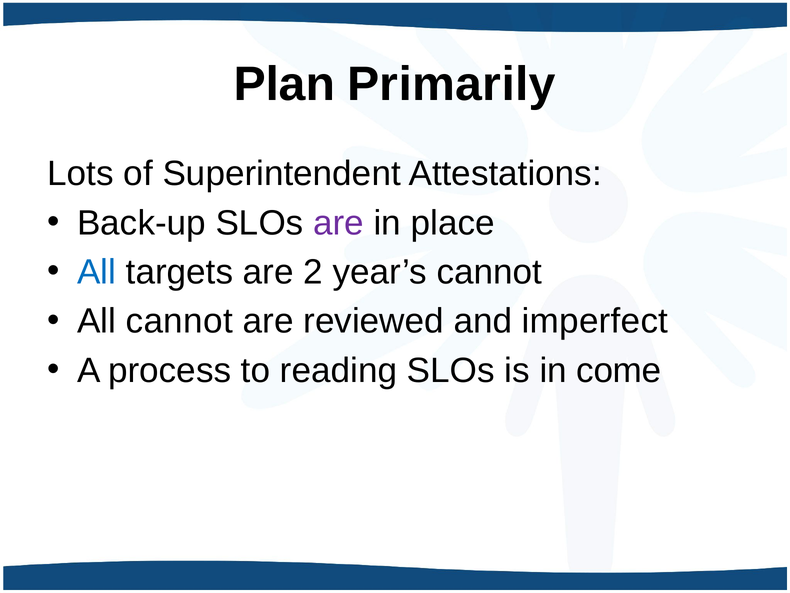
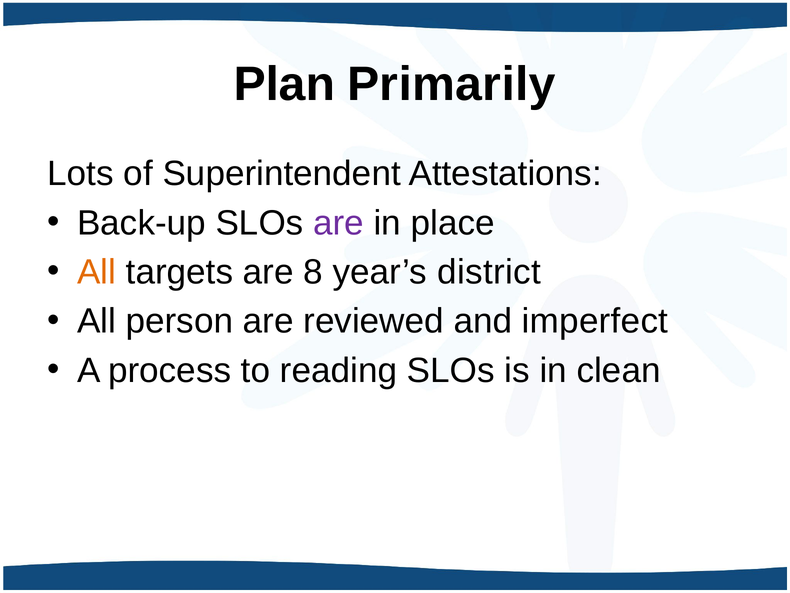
All at (97, 272) colour: blue -> orange
2: 2 -> 8
year’s cannot: cannot -> district
All cannot: cannot -> person
come: come -> clean
